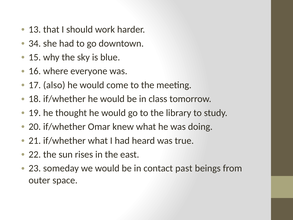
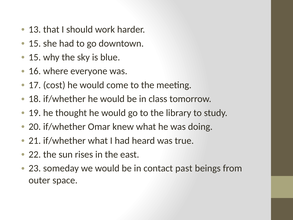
34 at (35, 43): 34 -> 15
also: also -> cost
